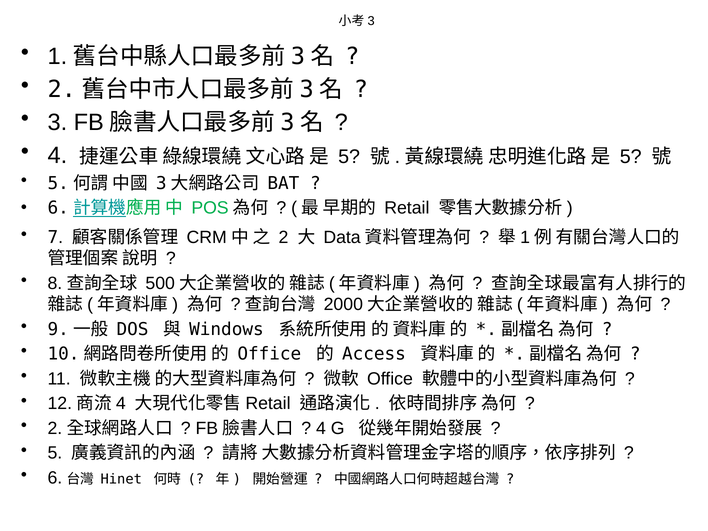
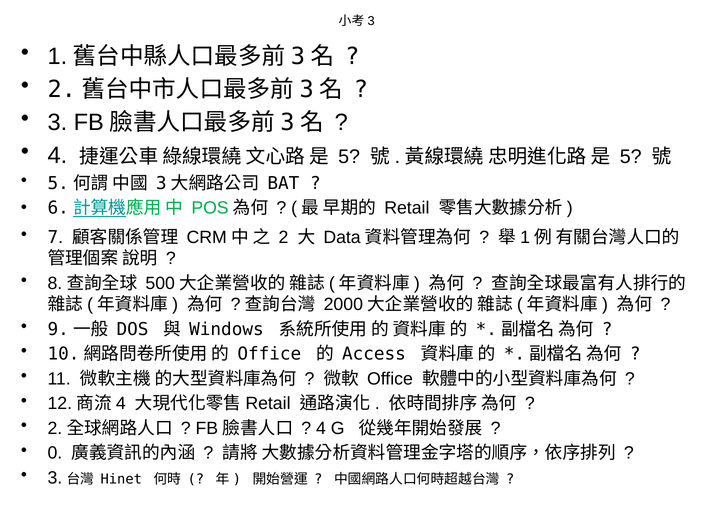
5 at (55, 453): 5 -> 0
6 at (55, 478): 6 -> 3
